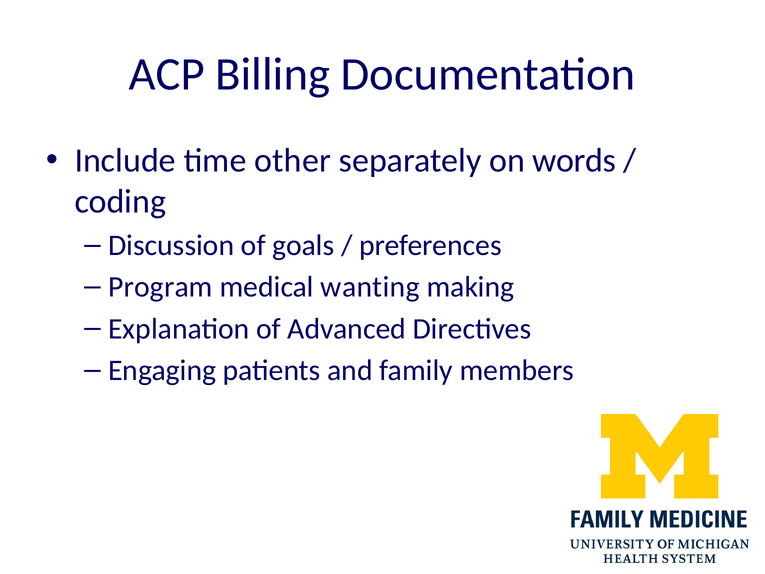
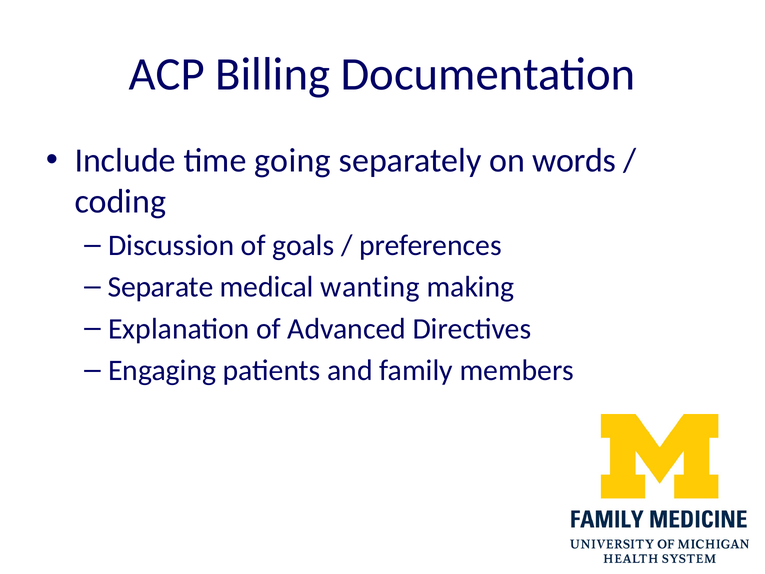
other: other -> going
Program: Program -> Separate
